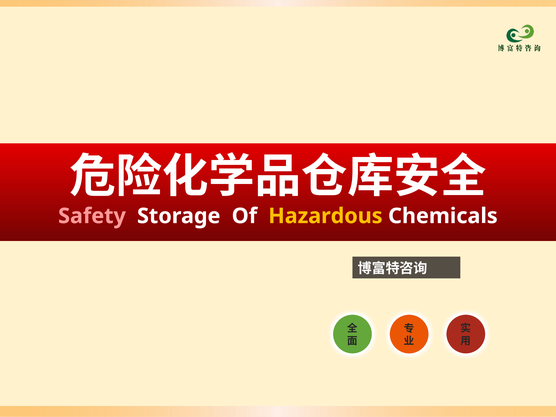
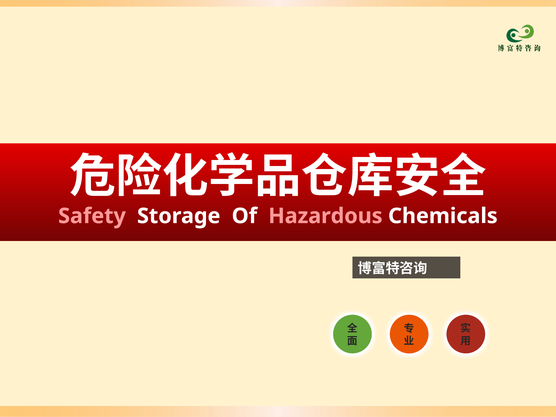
Hazardous colour: yellow -> pink
